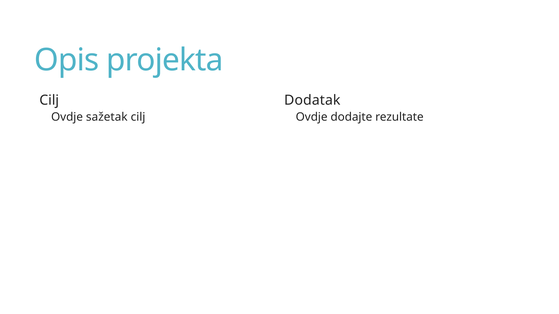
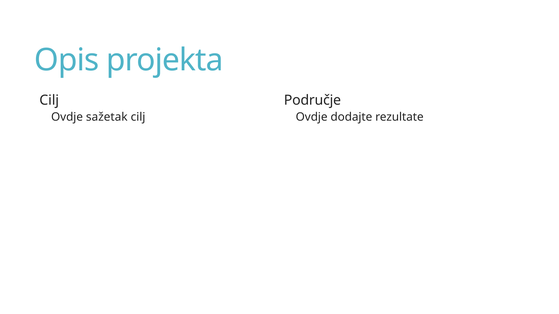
Dodatak: Dodatak -> Područje
